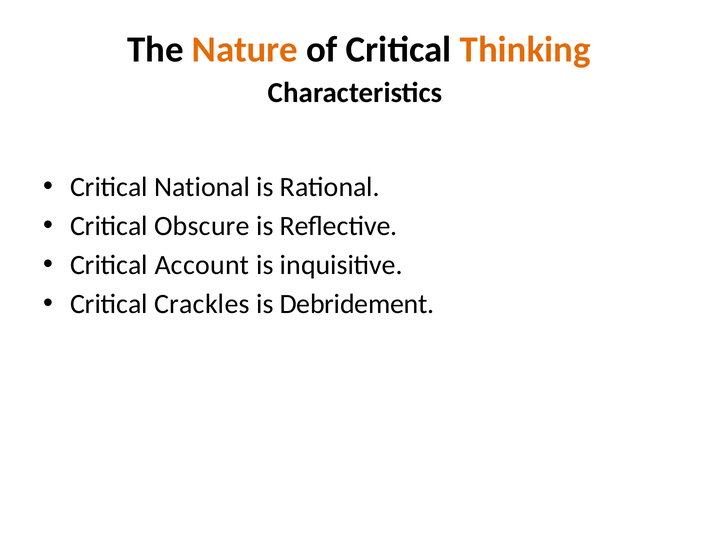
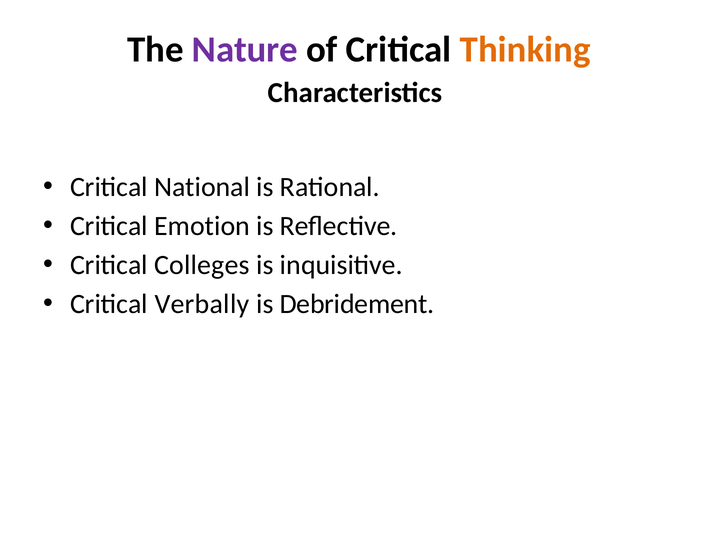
Nature colour: orange -> purple
Obscure: Obscure -> Emotion
Account: Account -> Colleges
Crackles: Crackles -> Verbally
